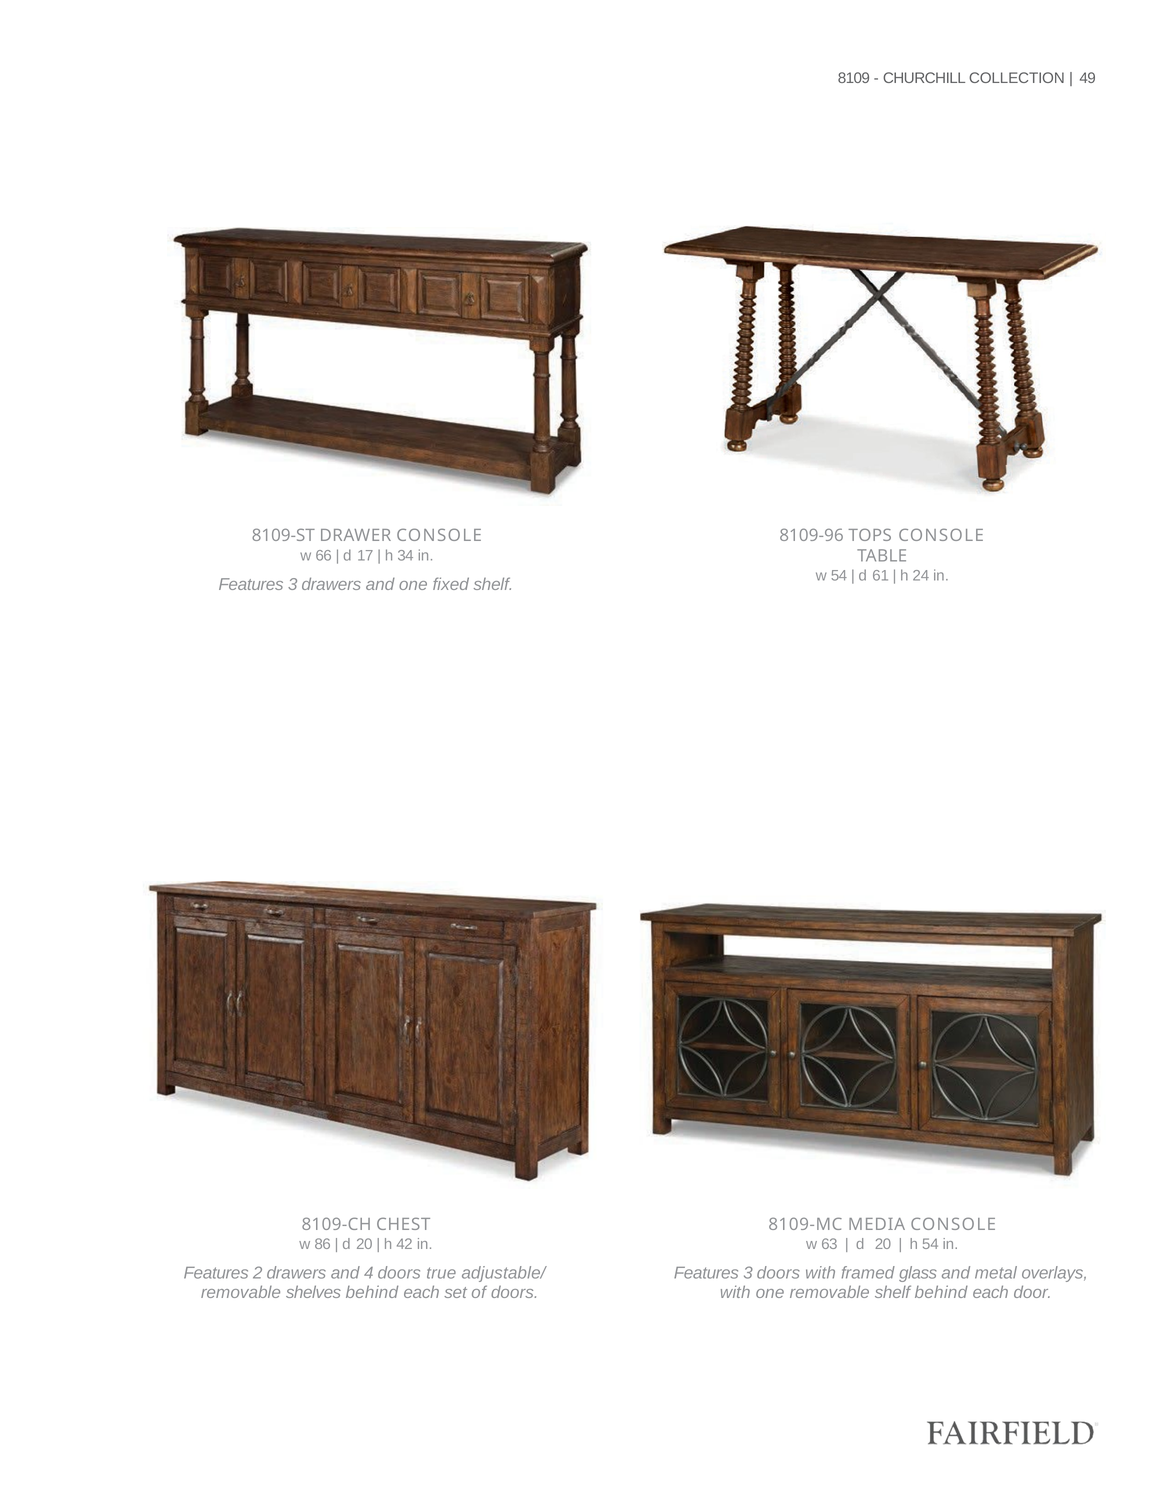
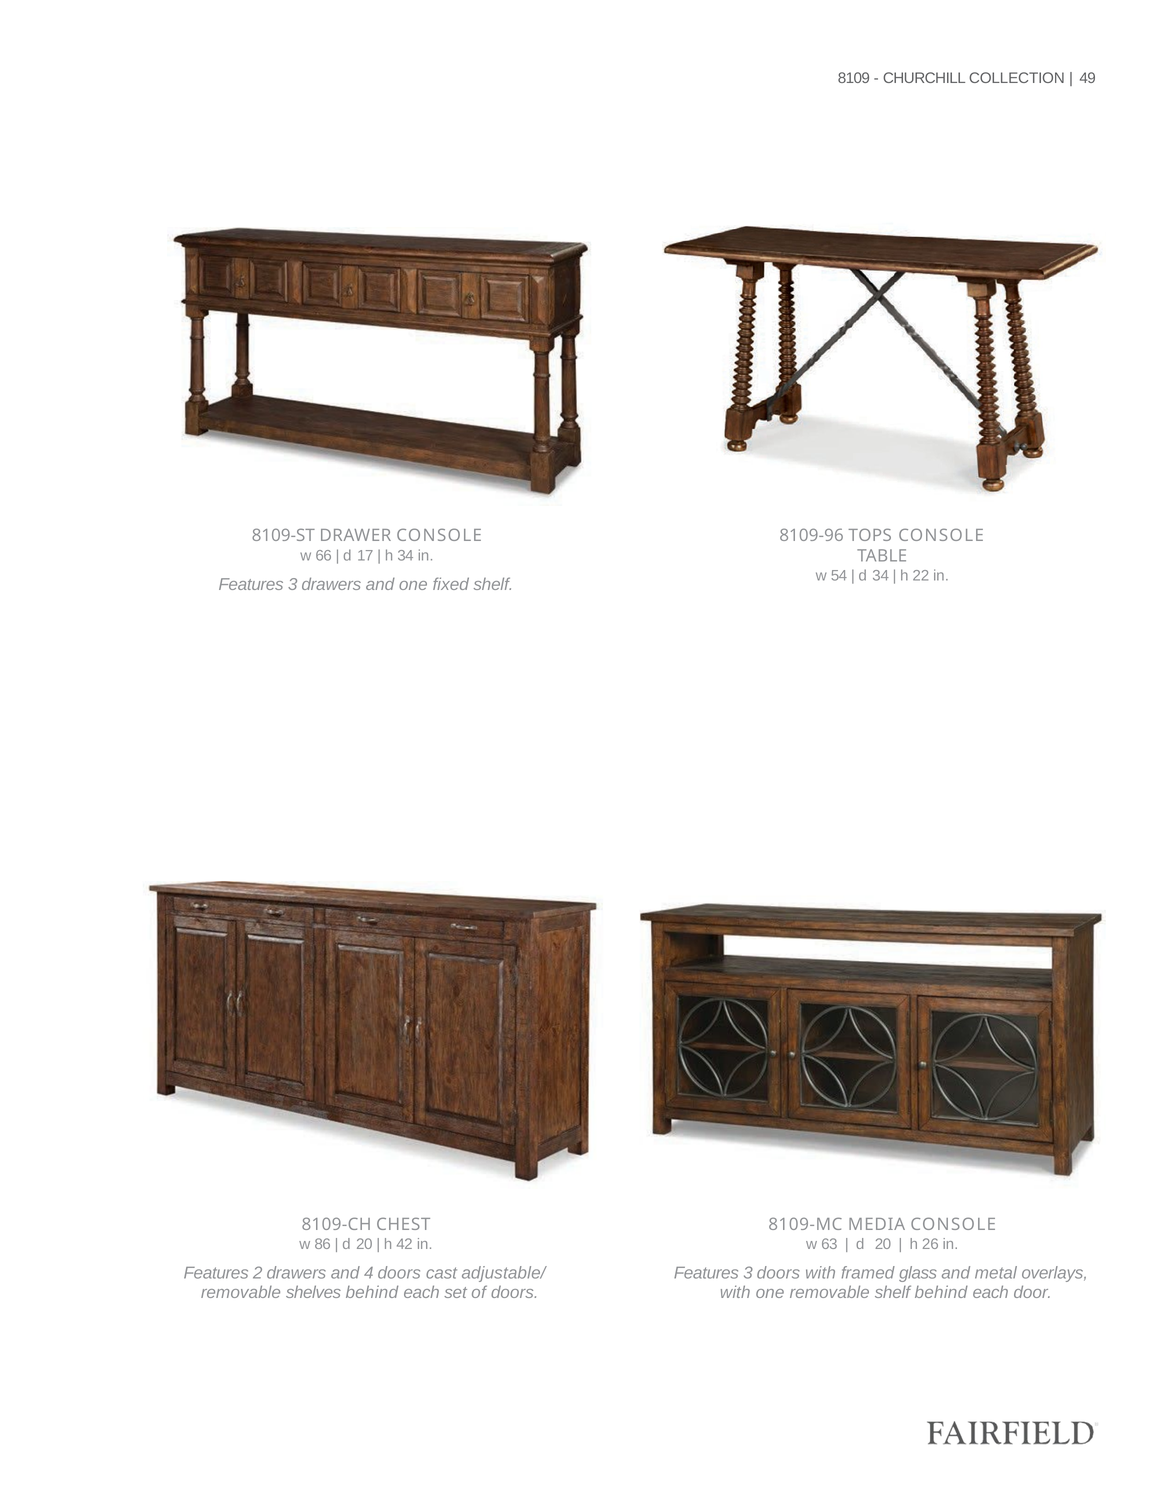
d 61: 61 -> 34
24: 24 -> 22
h 54: 54 -> 26
true: true -> cast
